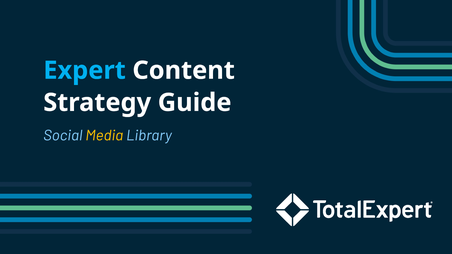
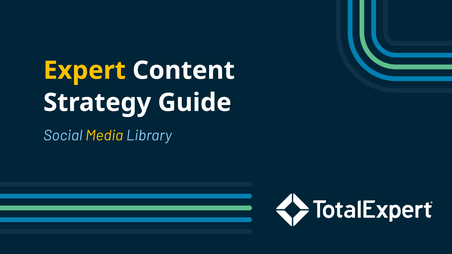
Expert colour: light blue -> yellow
